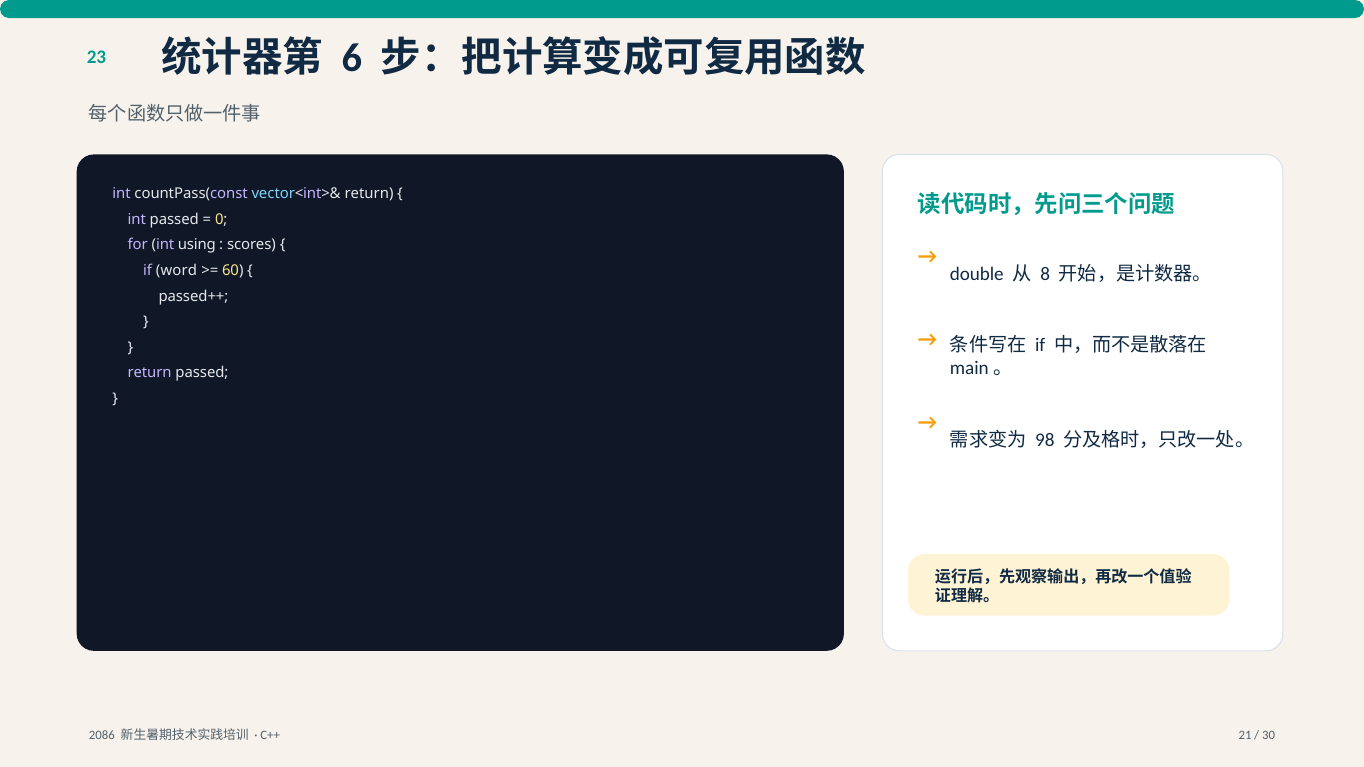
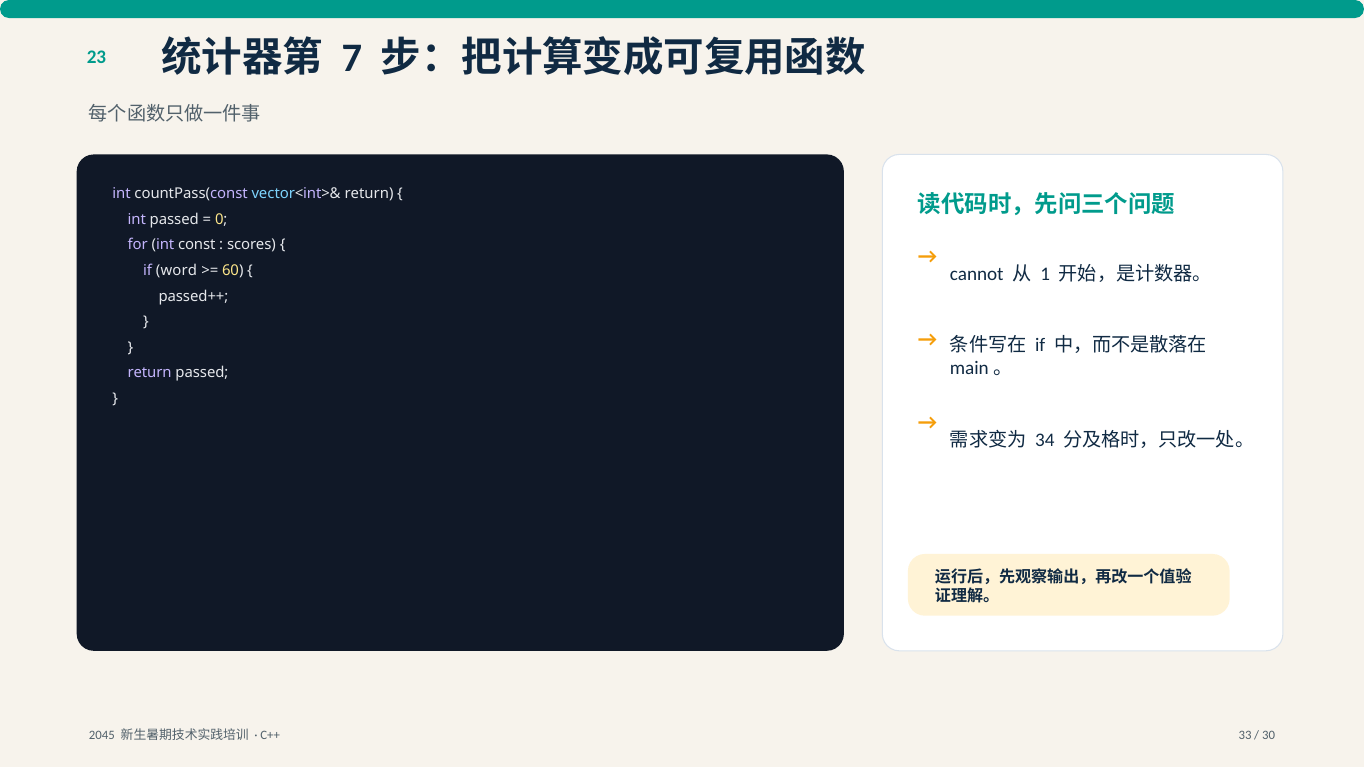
6: 6 -> 7
using: using -> const
double: double -> cannot
8: 8 -> 1
98: 98 -> 34
2086: 2086 -> 2045
21: 21 -> 33
